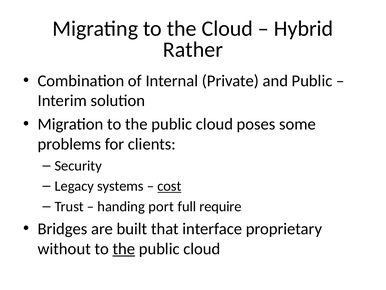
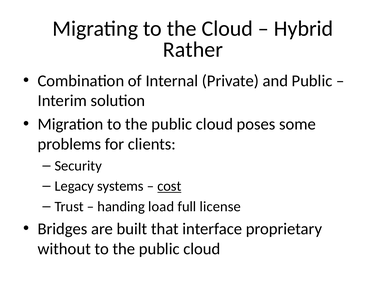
port: port -> load
require: require -> license
the at (124, 248) underline: present -> none
